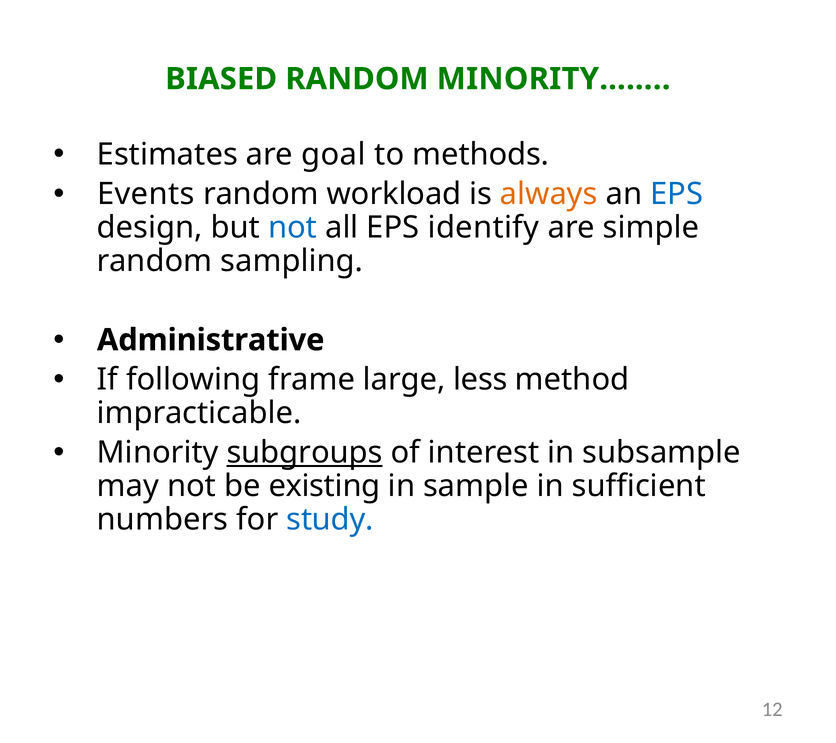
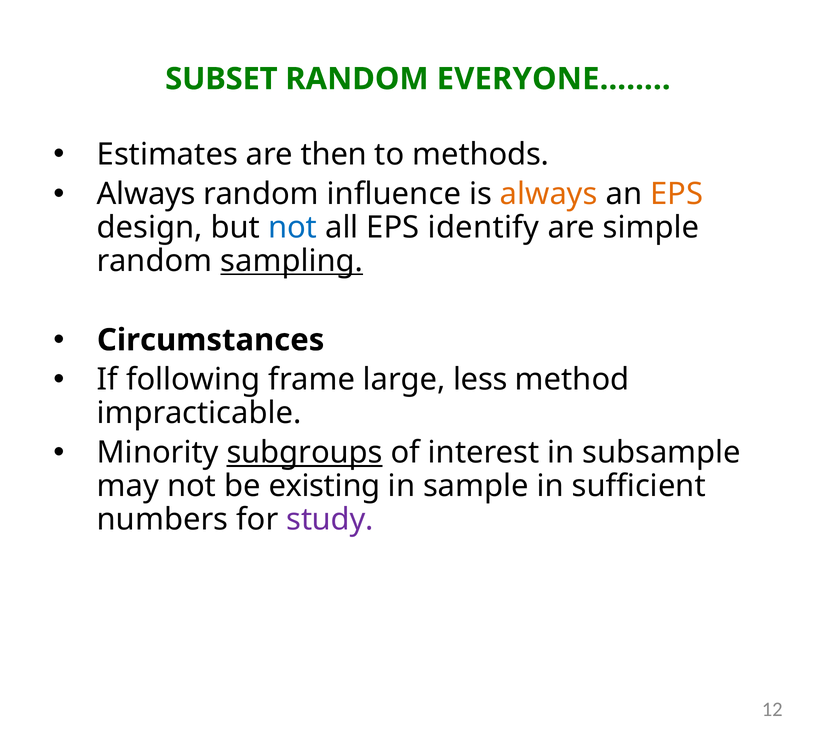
BIASED: BIASED -> SUBSET
MINORITY……: MINORITY…… -> EVERYONE……
goal: goal -> then
Events at (146, 194): Events -> Always
workload: workload -> influence
EPS at (677, 194) colour: blue -> orange
sampling underline: none -> present
Administrative: Administrative -> Circumstances
study colour: blue -> purple
